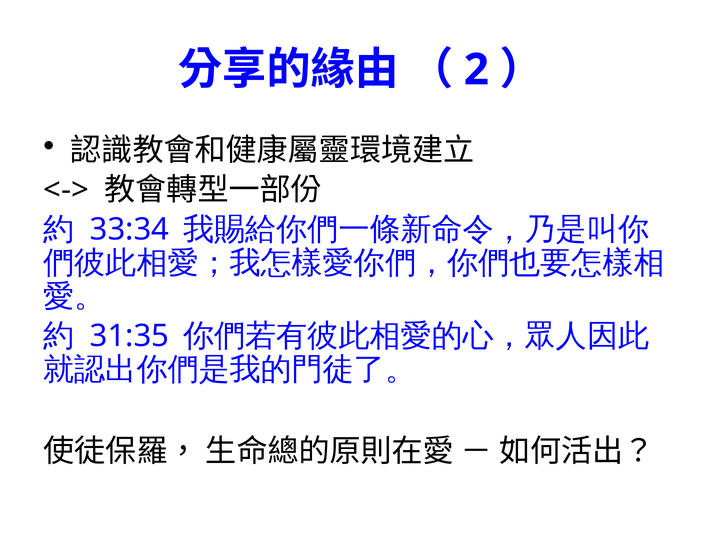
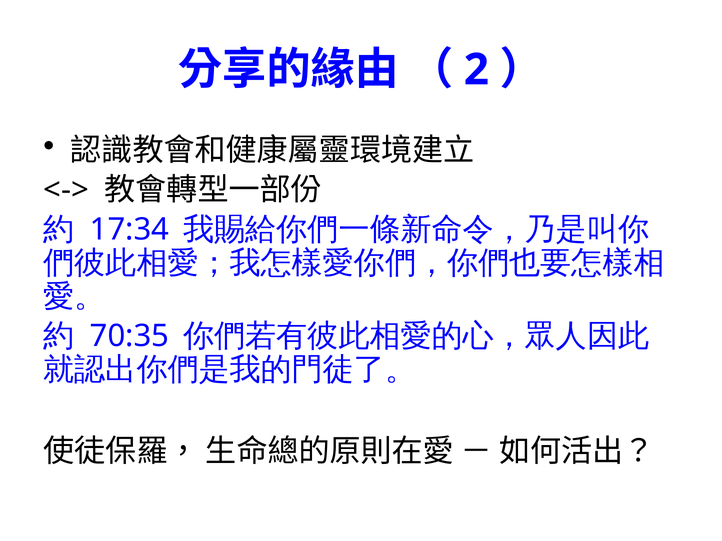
33:34: 33:34 -> 17:34
31:35: 31:35 -> 70:35
